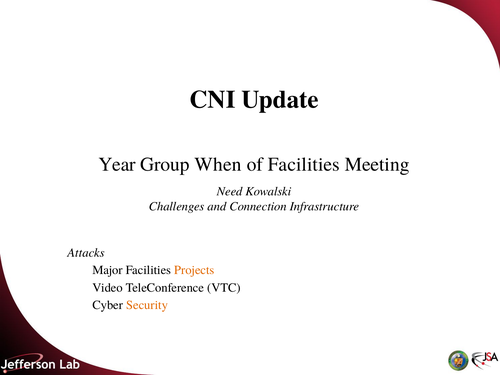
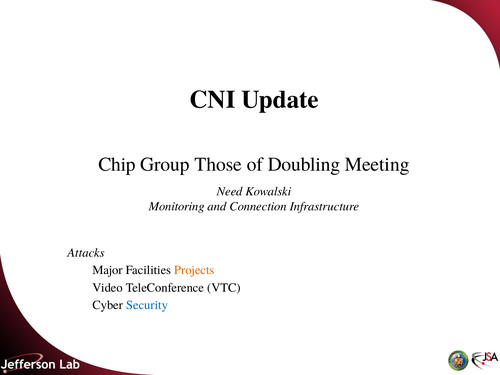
Year: Year -> Chip
When: When -> Those
of Facilities: Facilities -> Doubling
Challenges: Challenges -> Monitoring
Security colour: orange -> blue
